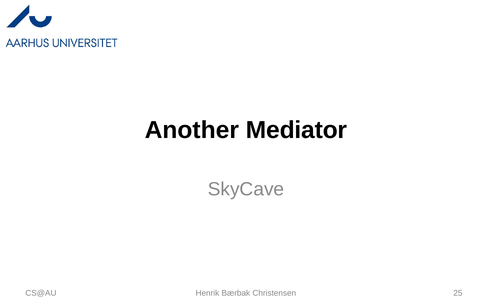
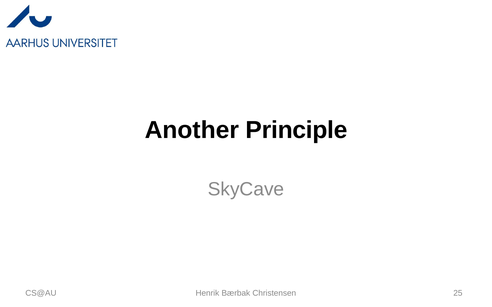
Mediator: Mediator -> Principle
